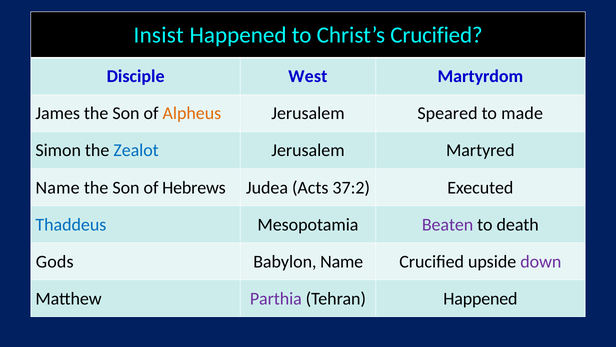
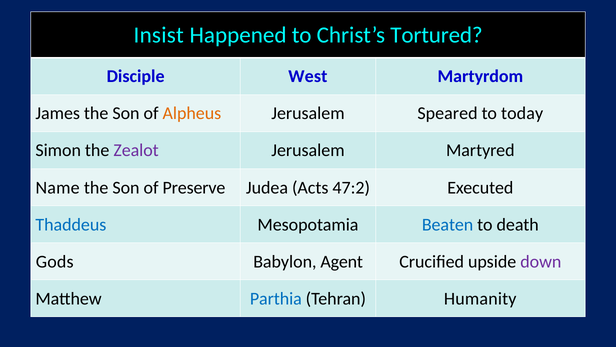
Christ’s Crucified: Crucified -> Tortured
made: made -> today
Zealot colour: blue -> purple
Hebrews: Hebrews -> Preserve
37:2: 37:2 -> 47:2
Beaten colour: purple -> blue
Babylon Name: Name -> Agent
Parthia colour: purple -> blue
Tehran Happened: Happened -> Humanity
